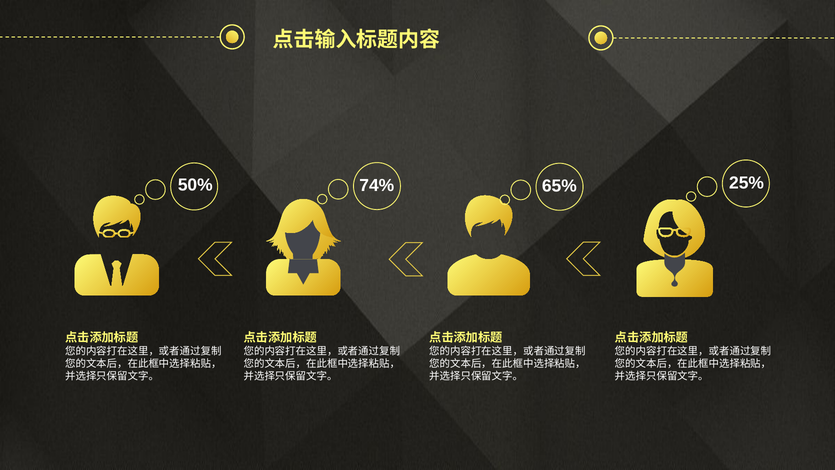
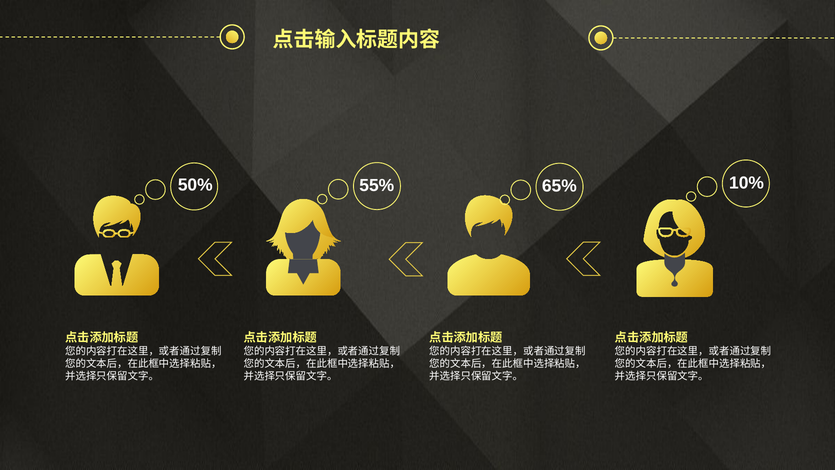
74%: 74% -> 55%
25%: 25% -> 10%
